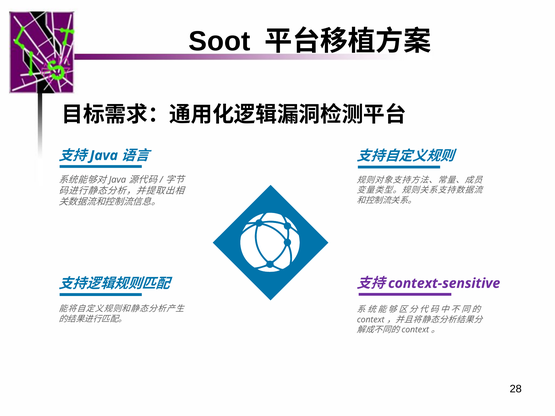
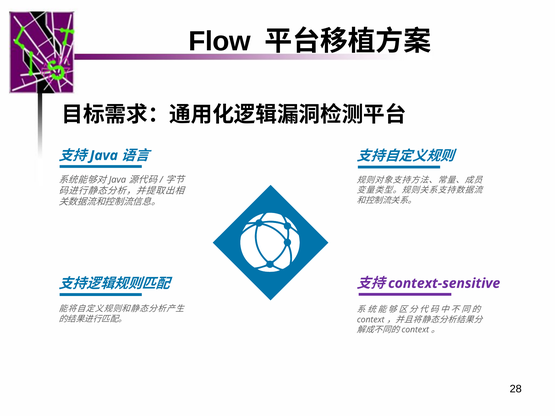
Soot: Soot -> Flow
